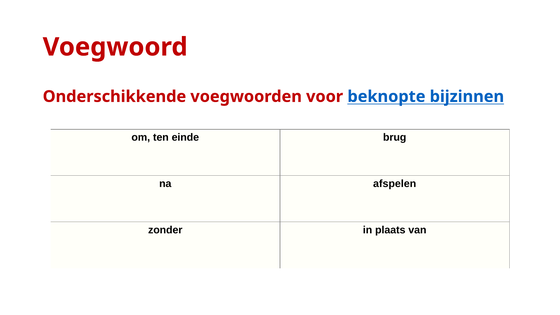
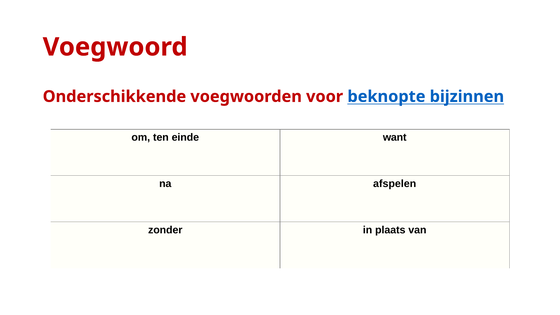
brug: brug -> want
